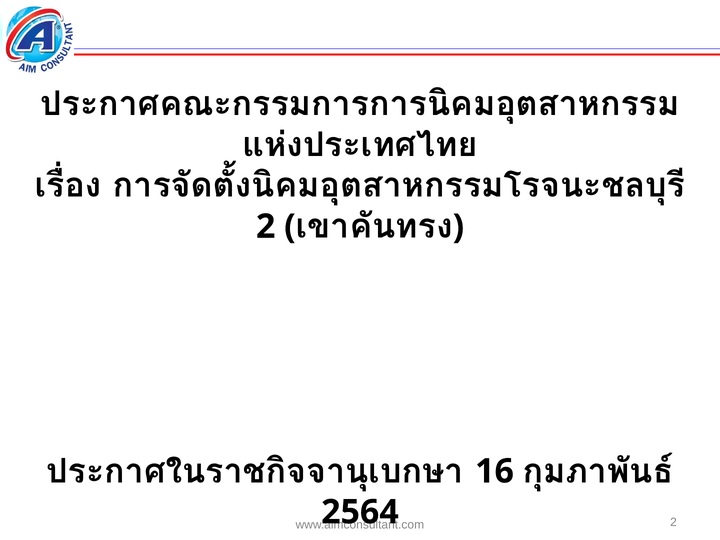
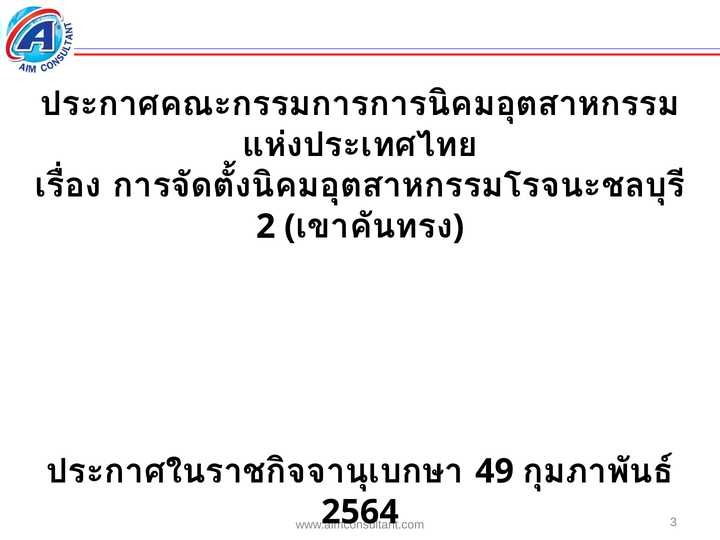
16: 16 -> 49
2 at (674, 522): 2 -> 3
